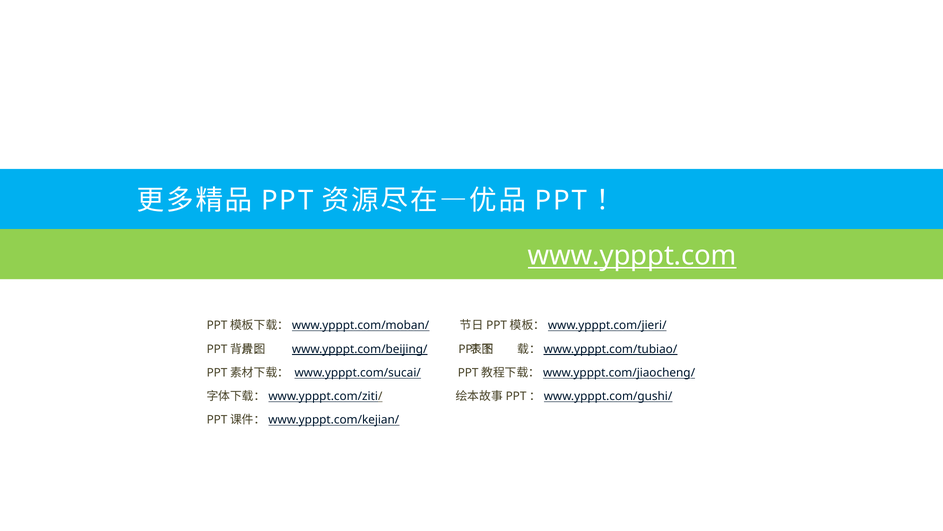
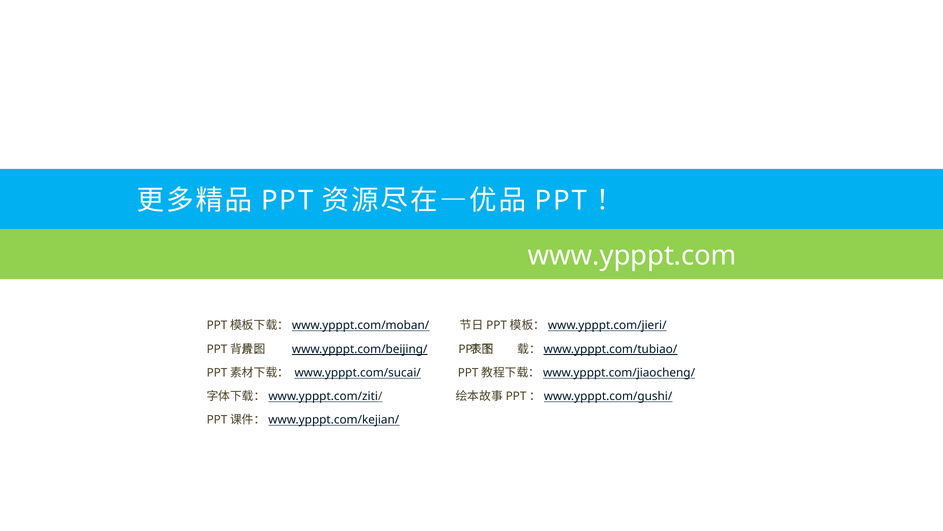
www.ypppt.com underline: present -> none
